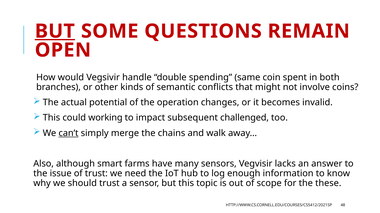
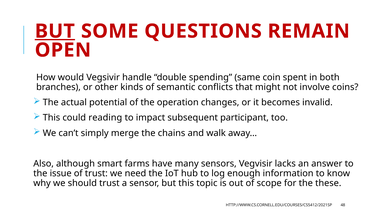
working: working -> reading
challenged: challenged -> participant
can’t underline: present -> none
